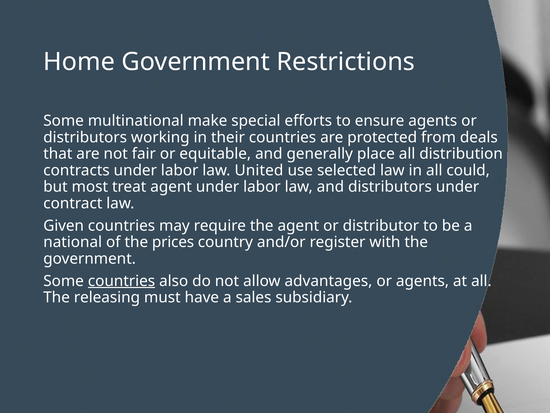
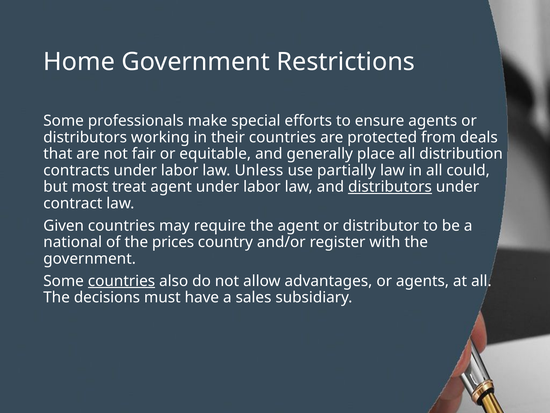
multinational: multinational -> professionals
United: United -> Unless
selected: selected -> partially
distributors at (390, 187) underline: none -> present
releasing: releasing -> decisions
